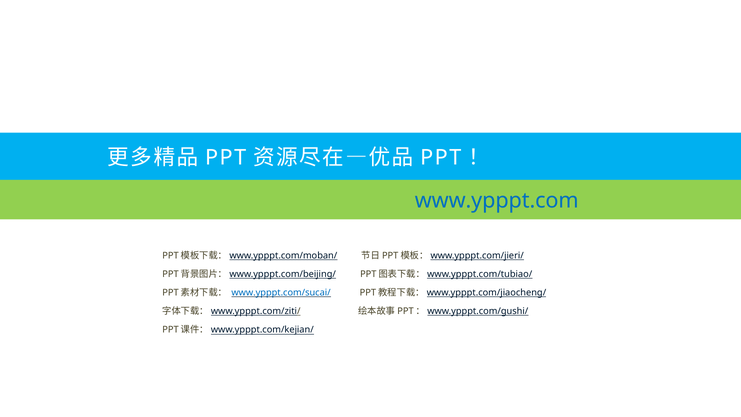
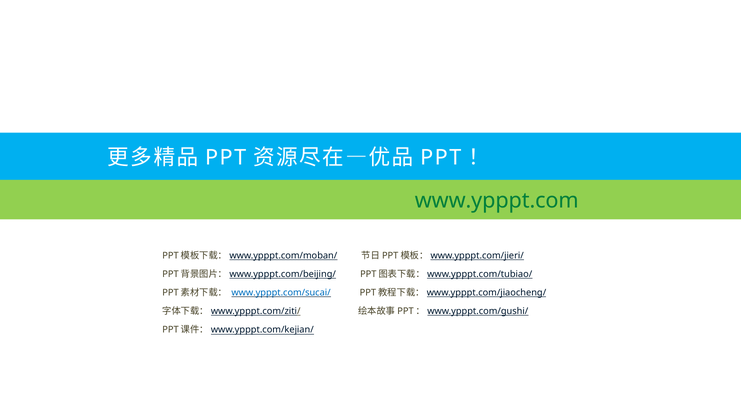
www.ypppt.com colour: blue -> green
